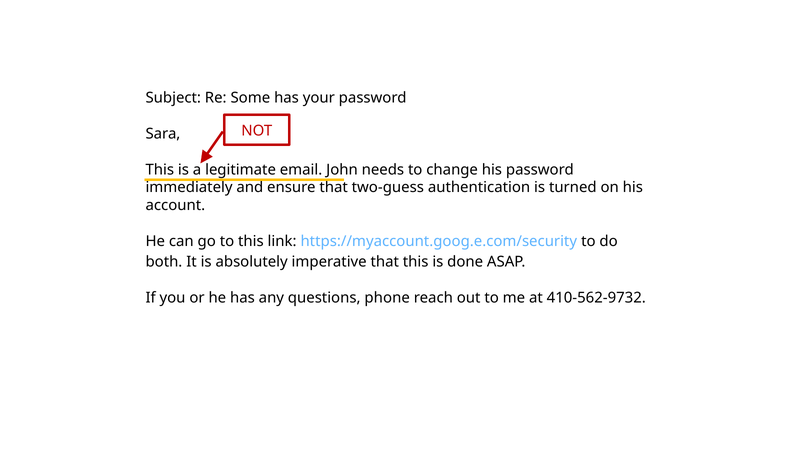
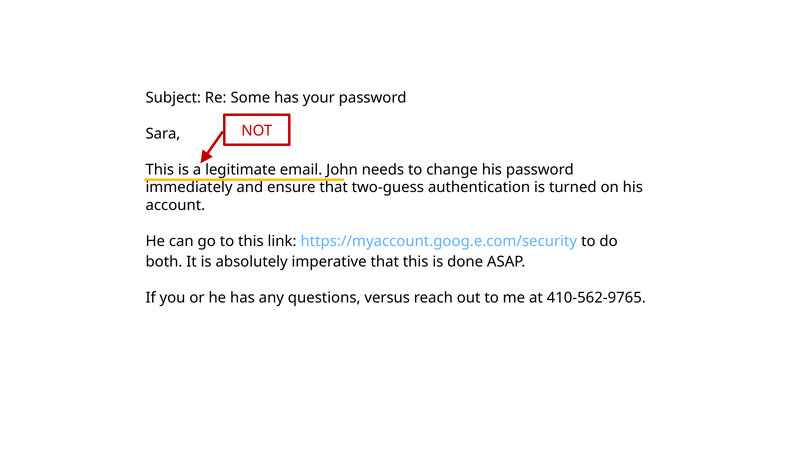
phone: phone -> versus
410-562-9732: 410-562-9732 -> 410-562-9765
